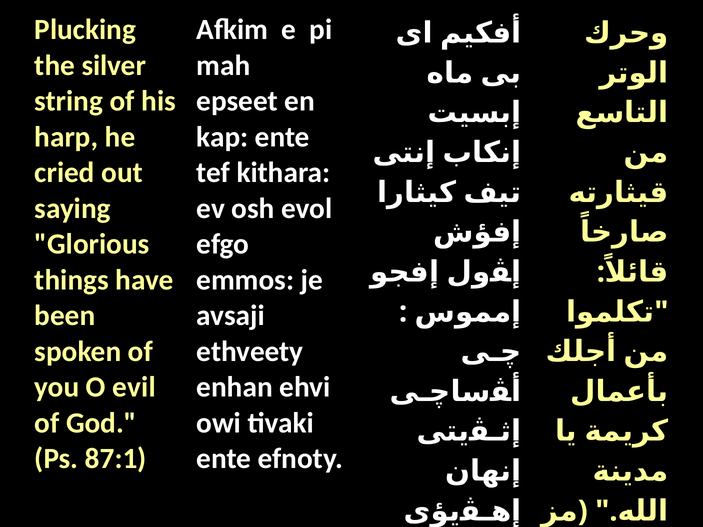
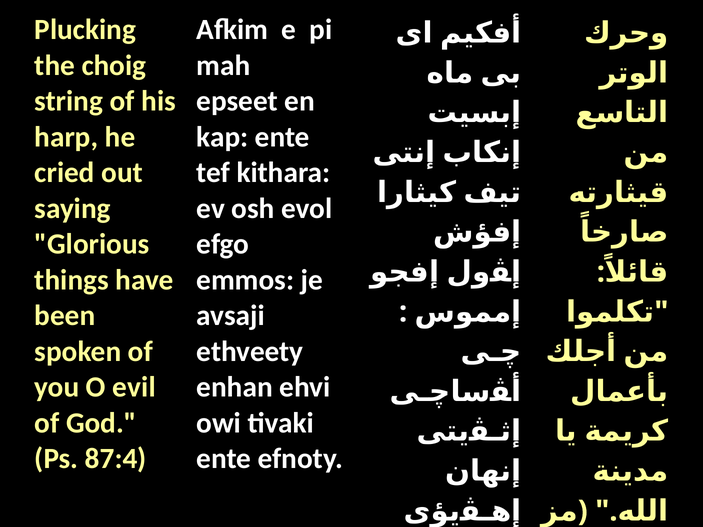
silver: silver -> choig
87:1: 87:1 -> 87:4
